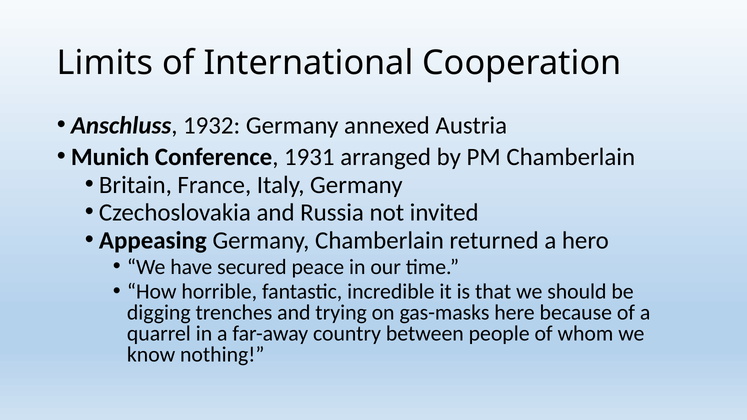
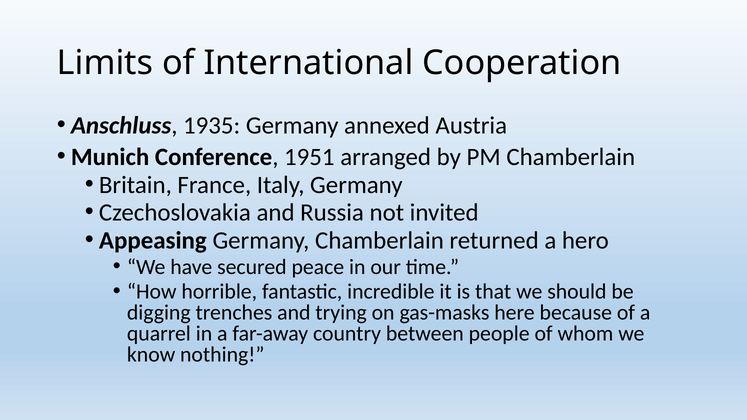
1932: 1932 -> 1935
1931: 1931 -> 1951
